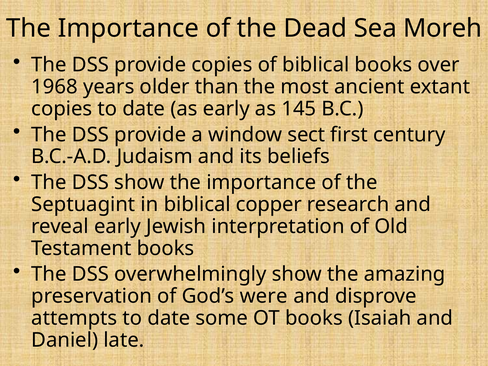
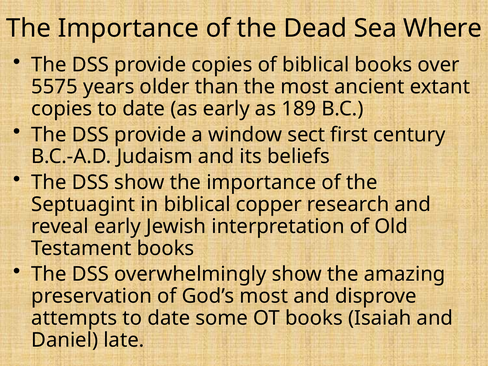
Moreh: Moreh -> Where
1968: 1968 -> 5575
145: 145 -> 189
God’s were: were -> most
